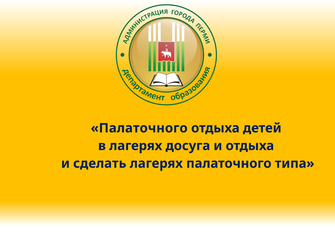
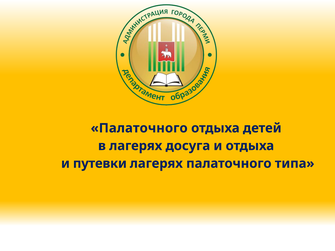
сделать: сделать -> путевки
